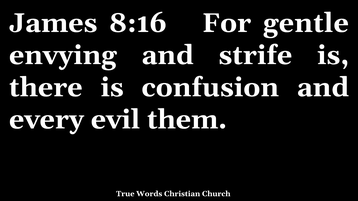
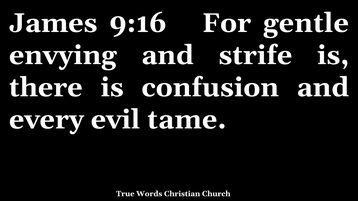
8:16: 8:16 -> 9:16
them: them -> tame
